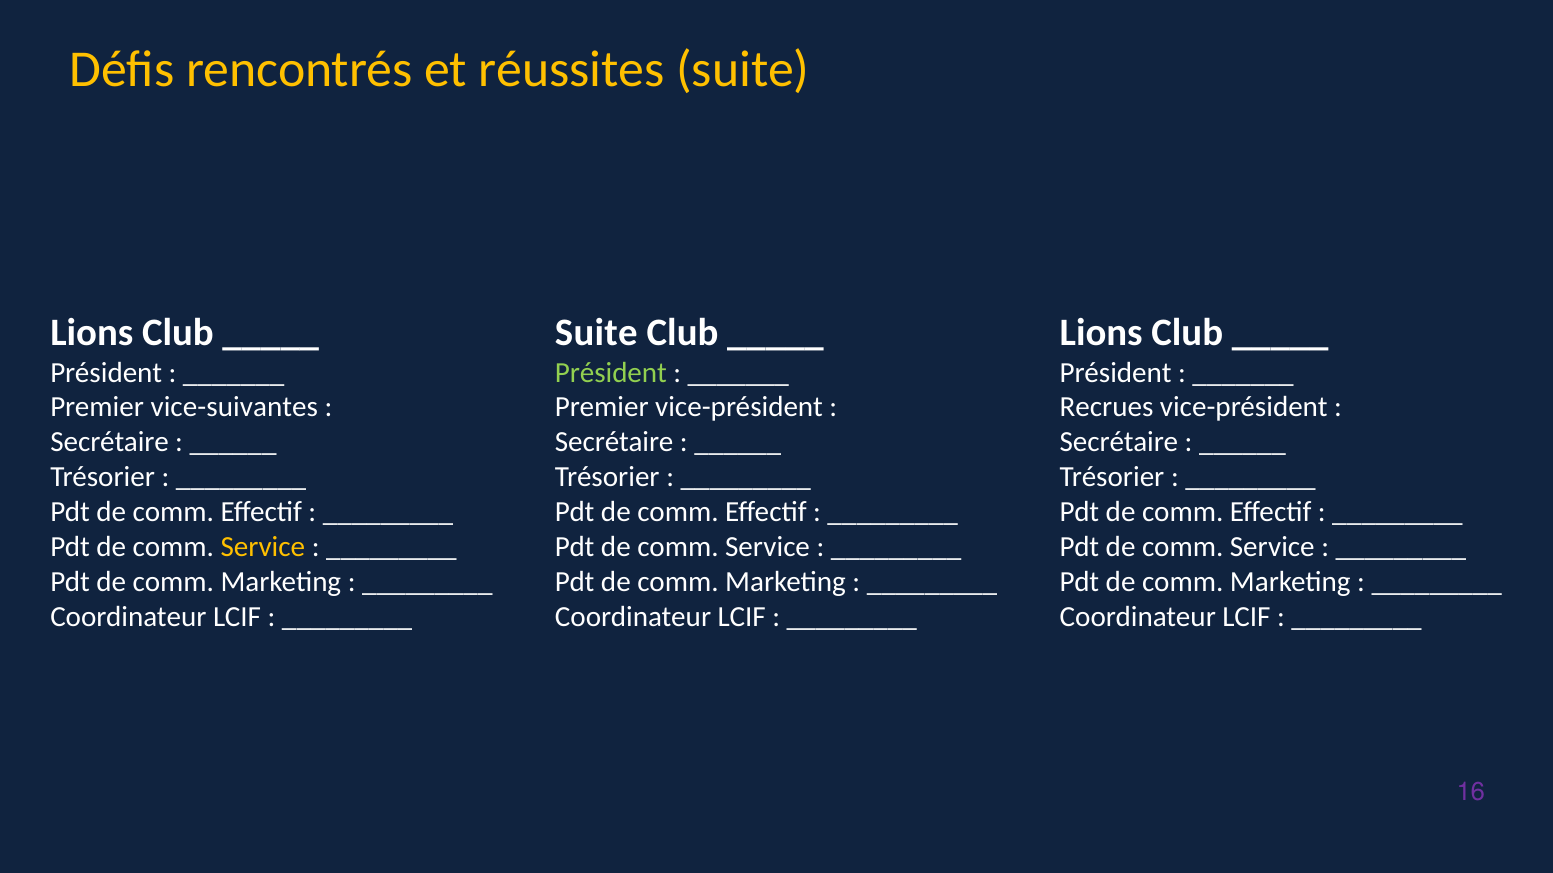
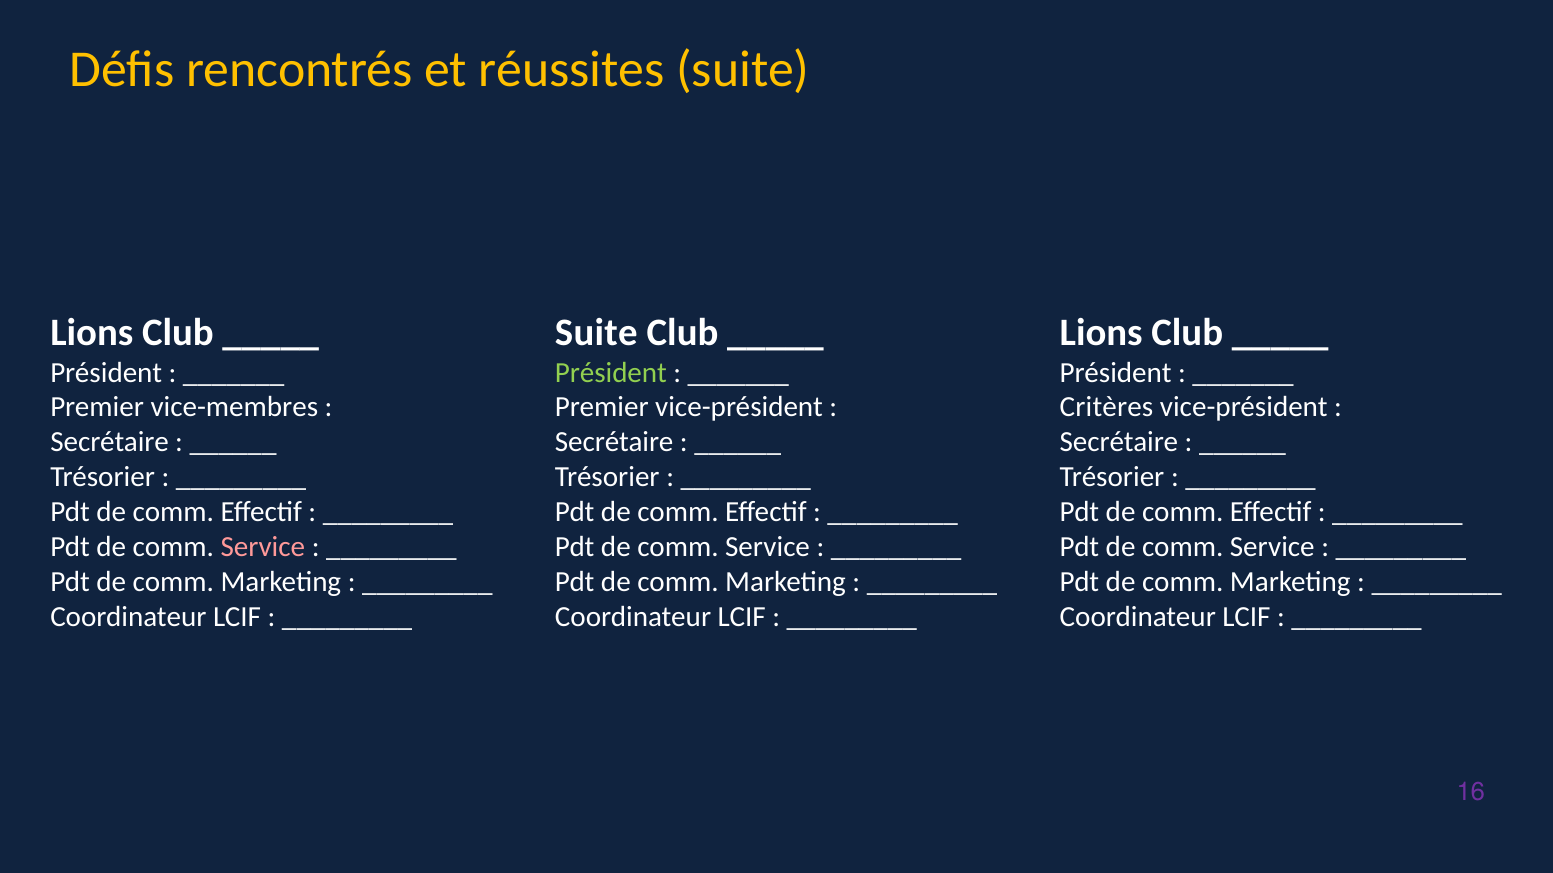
vice-suivantes: vice-suivantes -> vice-membres
Recrues: Recrues -> Critères
Service at (263, 547) colour: yellow -> pink
